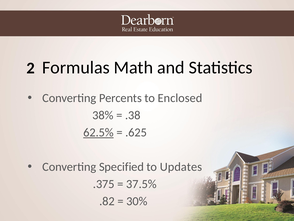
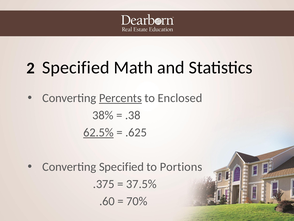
2 Formulas: Formulas -> Specified
Percents underline: none -> present
Updates: Updates -> Portions
.82: .82 -> .60
30%: 30% -> 70%
